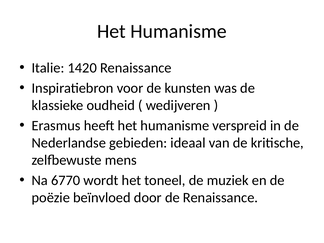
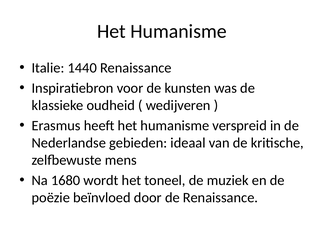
1420: 1420 -> 1440
6770: 6770 -> 1680
